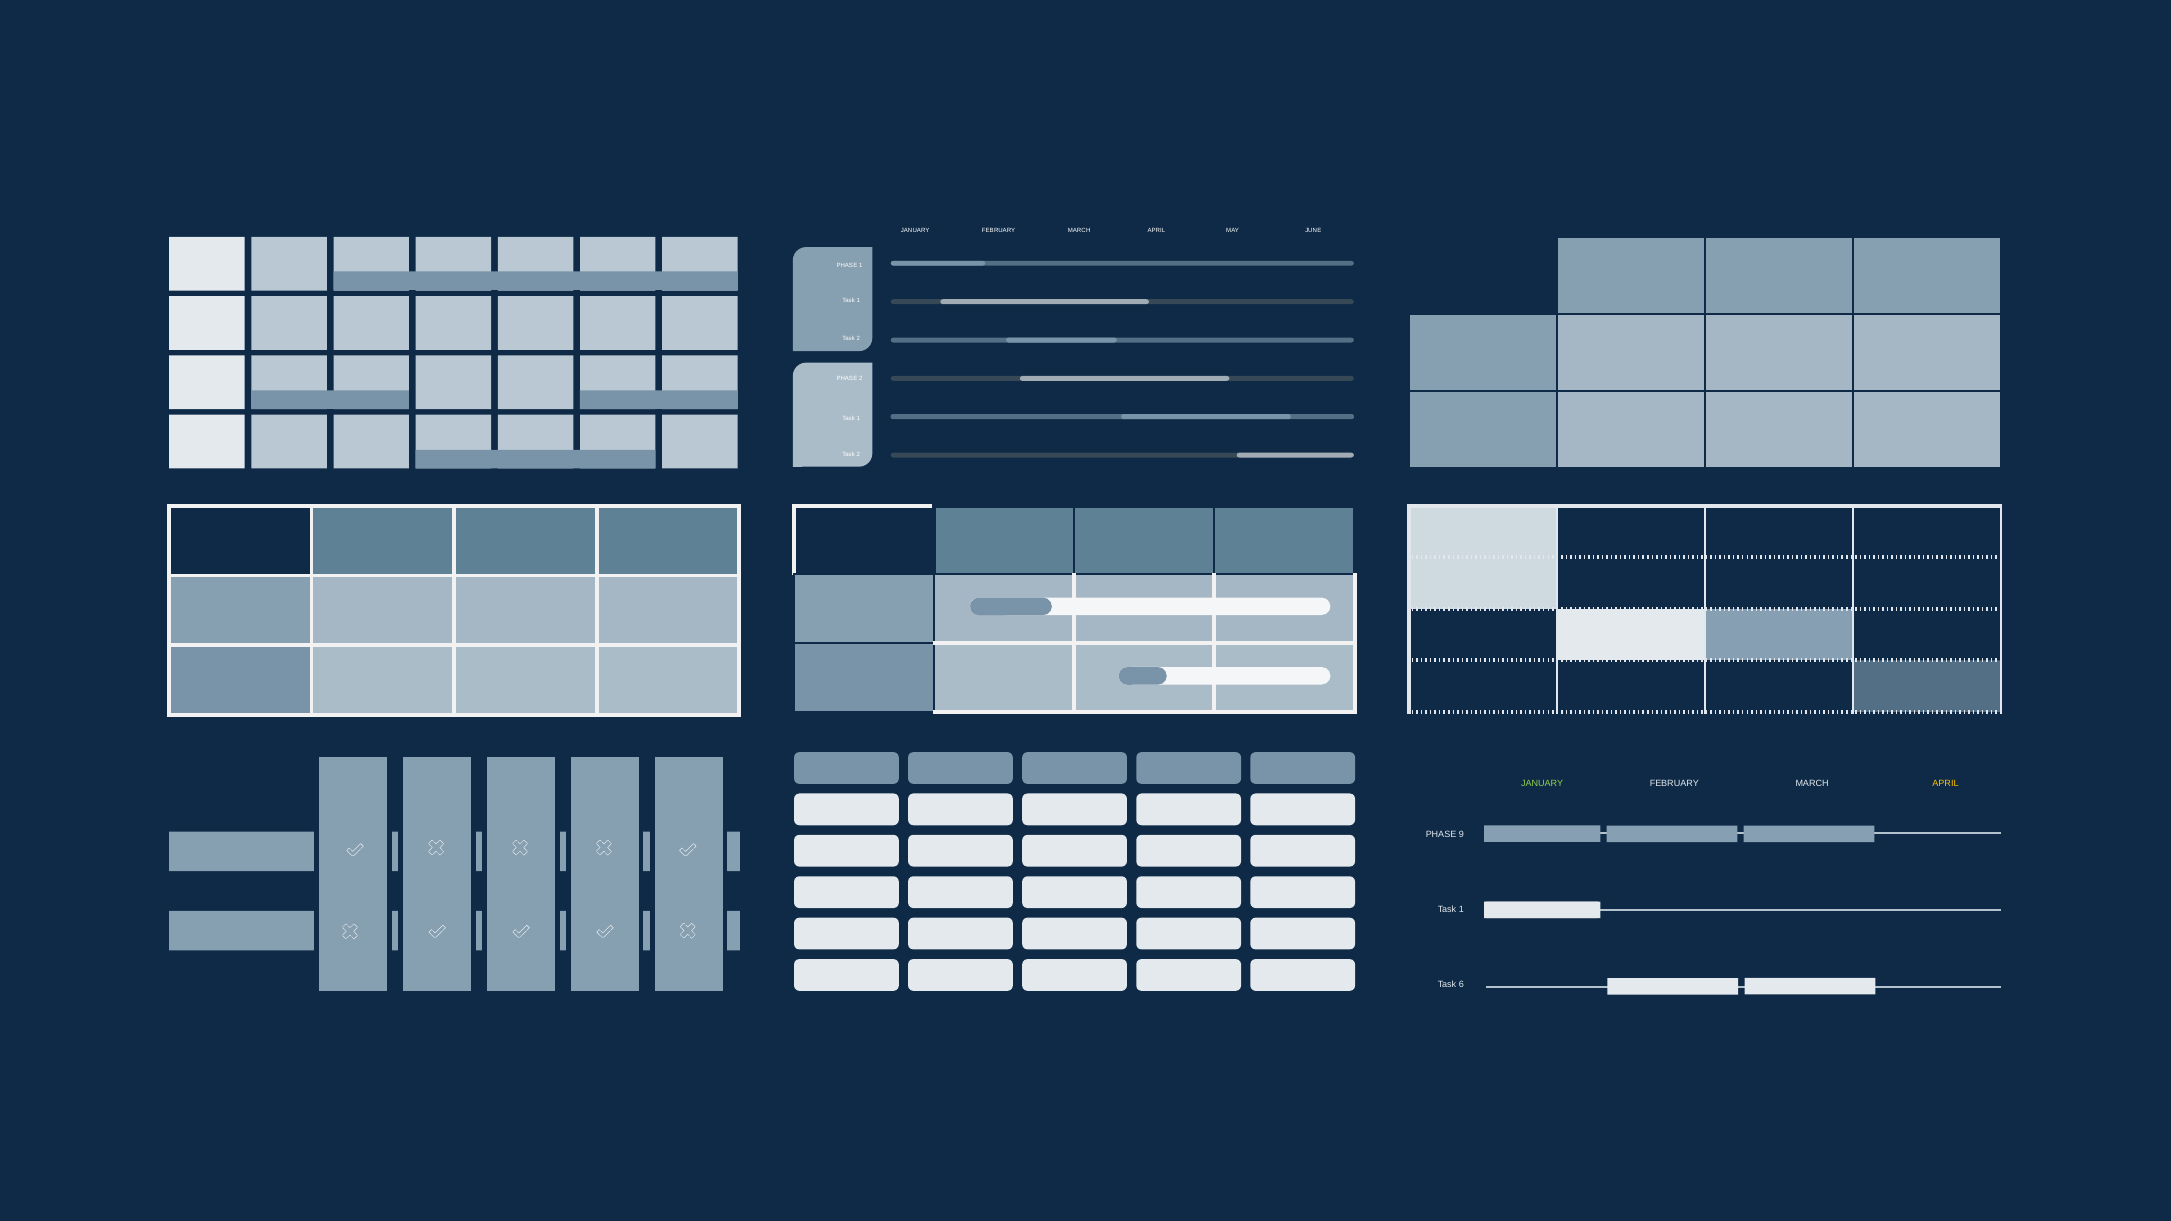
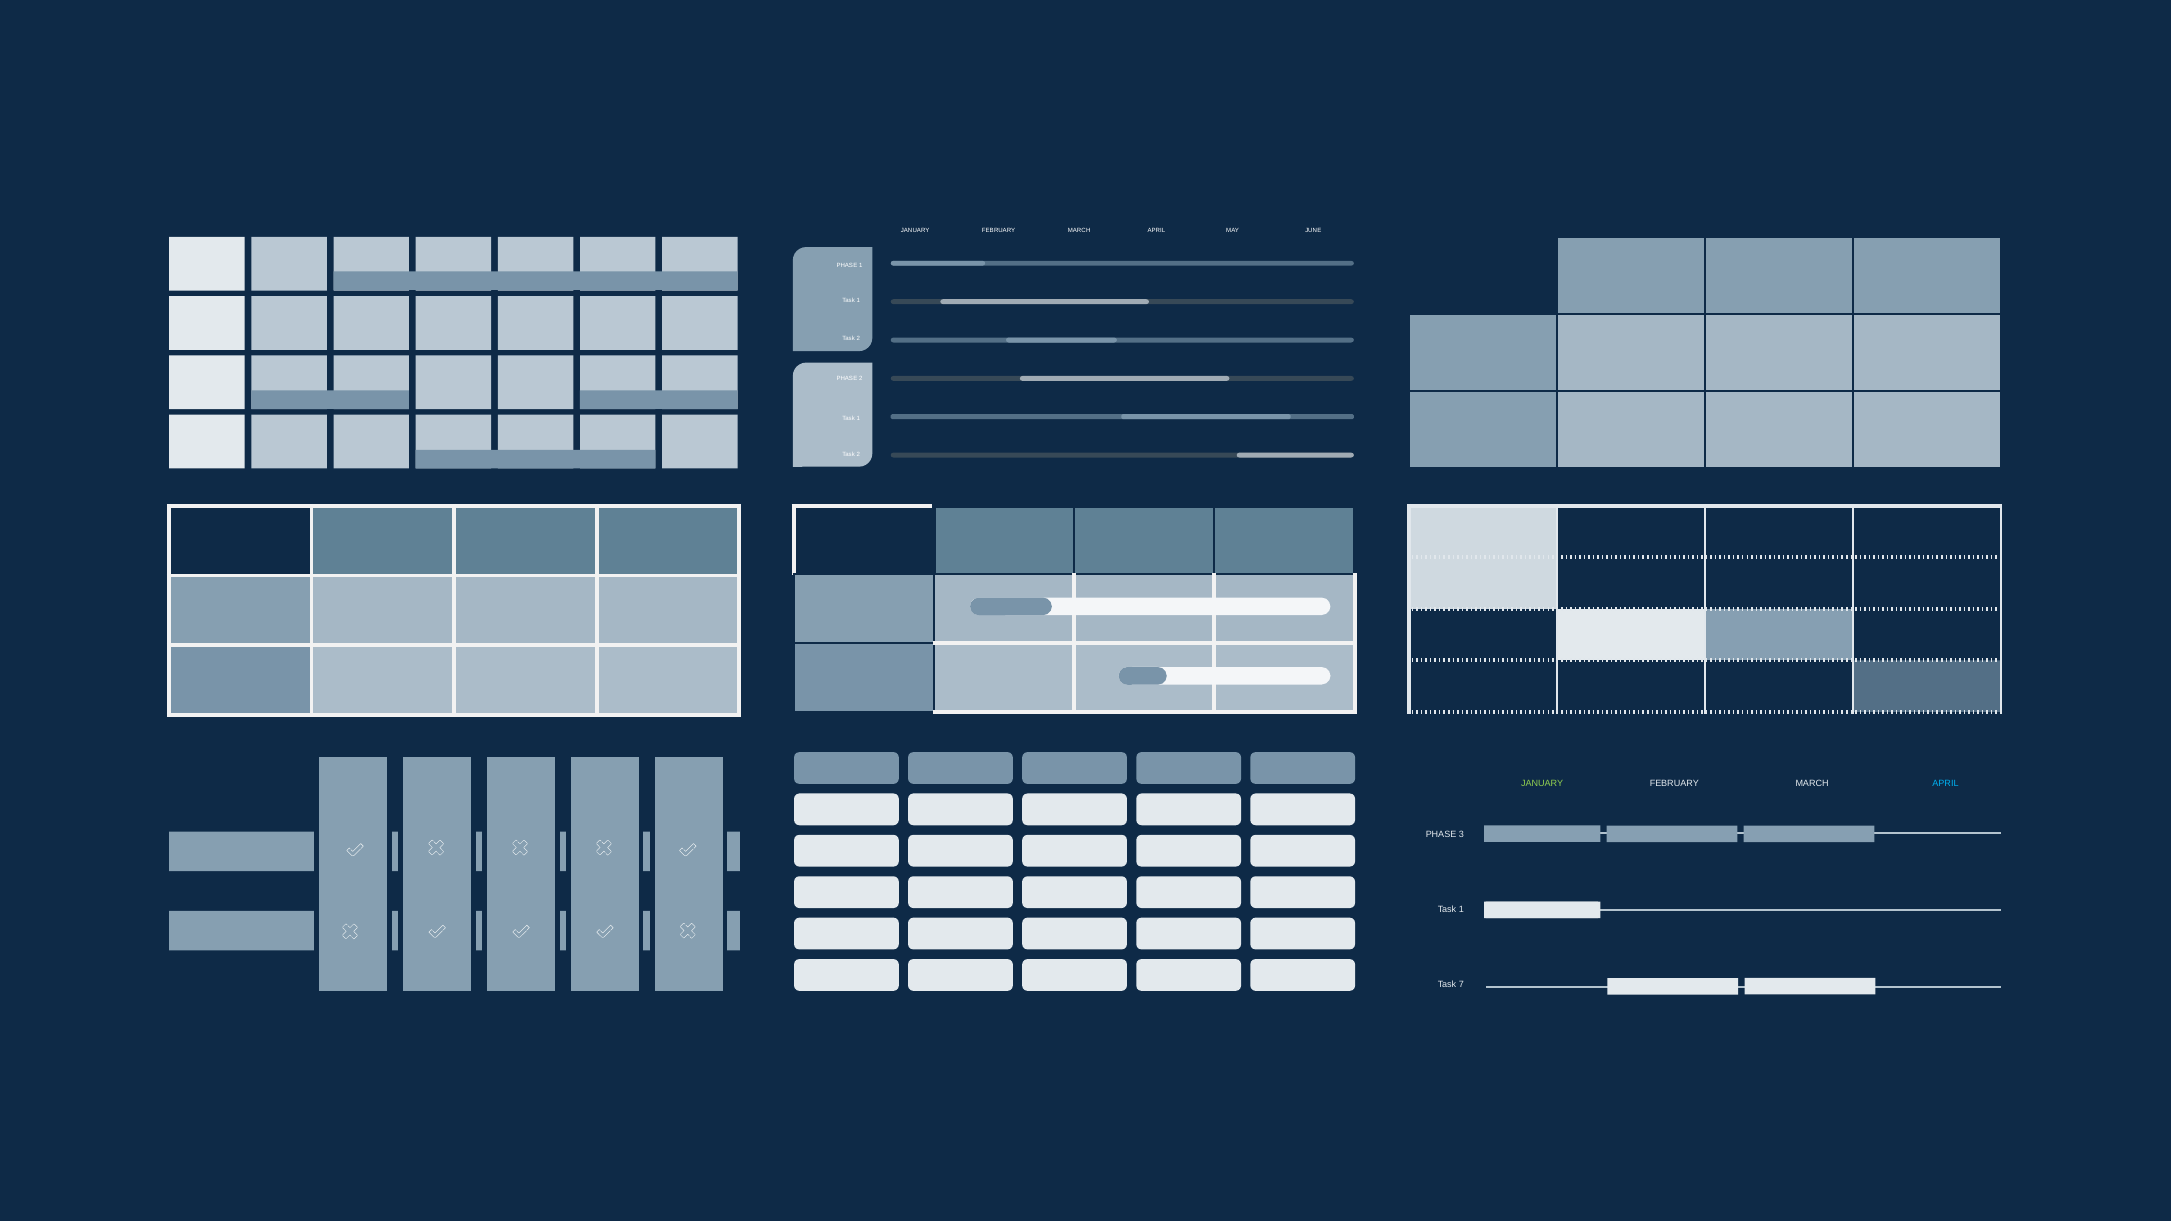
APRIL at (1945, 784) colour: yellow -> light blue
9: 9 -> 3
6: 6 -> 7
